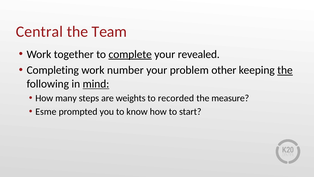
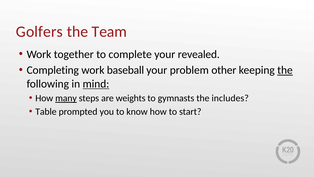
Central: Central -> Golfers
complete underline: present -> none
number: number -> baseball
many underline: none -> present
recorded: recorded -> gymnasts
measure: measure -> includes
Esme: Esme -> Table
